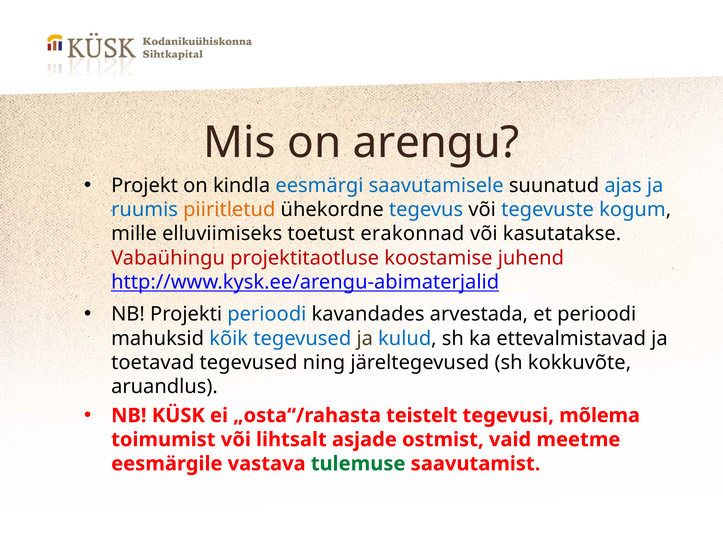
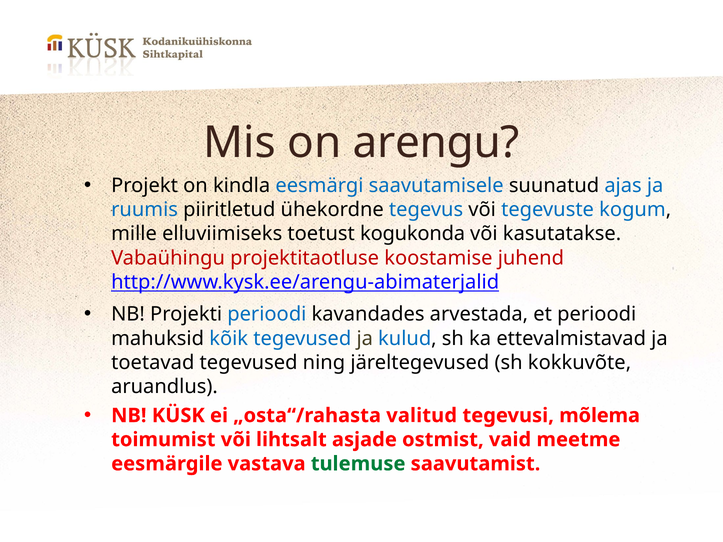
piiritletud colour: orange -> black
erakonnad: erakonnad -> kogukonda
teistelt: teistelt -> valitud
